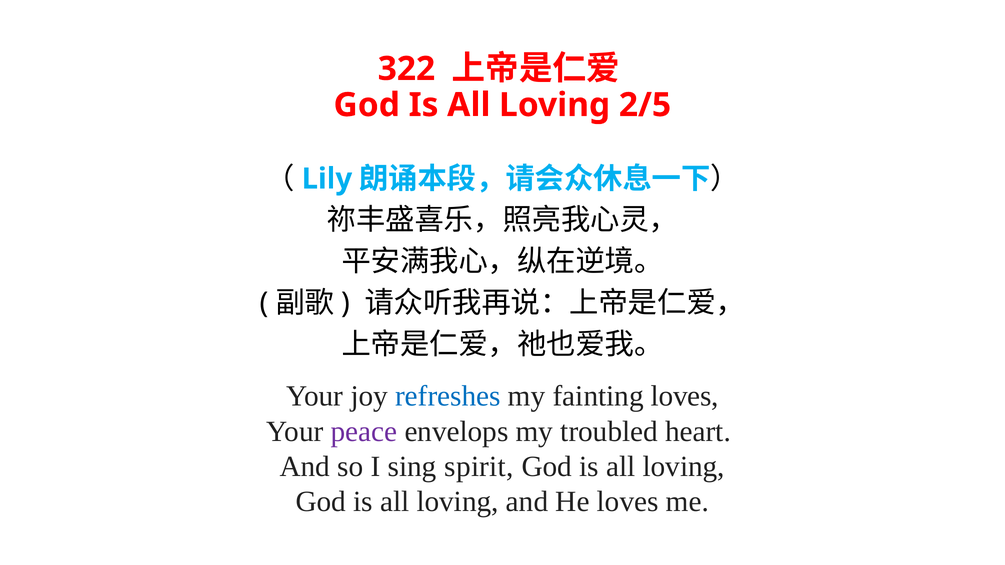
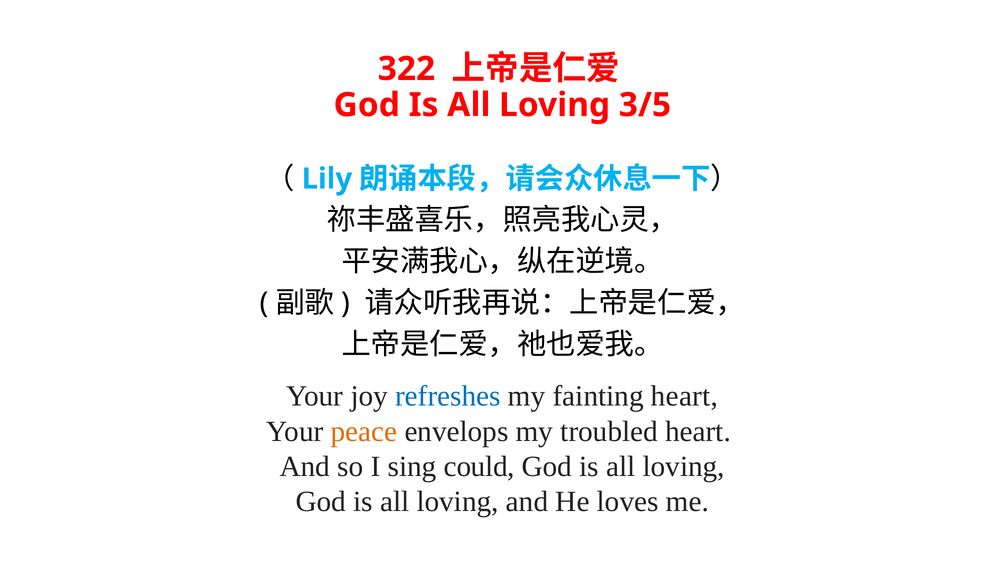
2/5: 2/5 -> 3/5
fainting loves: loves -> heart
peace colour: purple -> orange
spirit: spirit -> could
